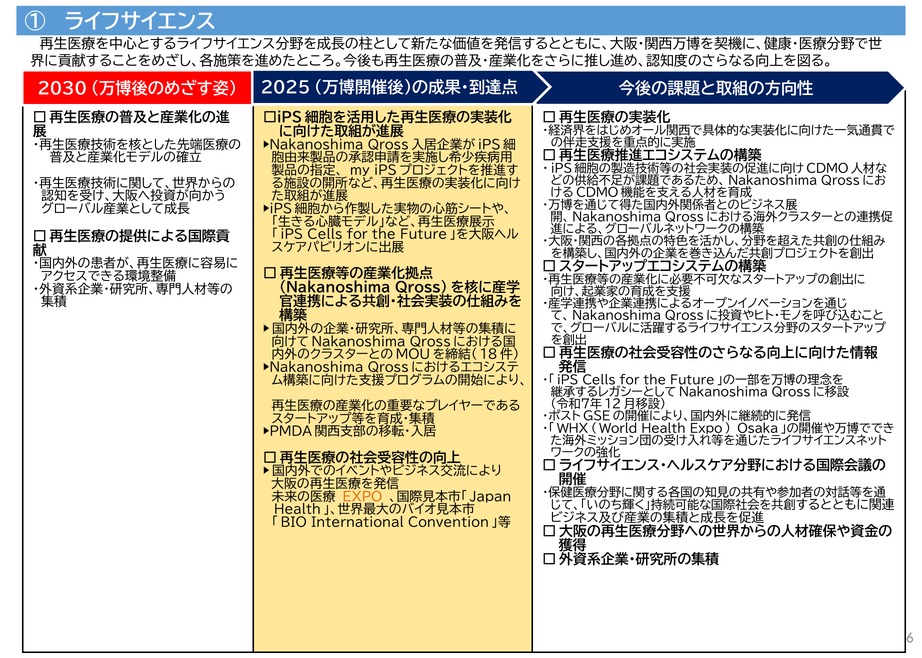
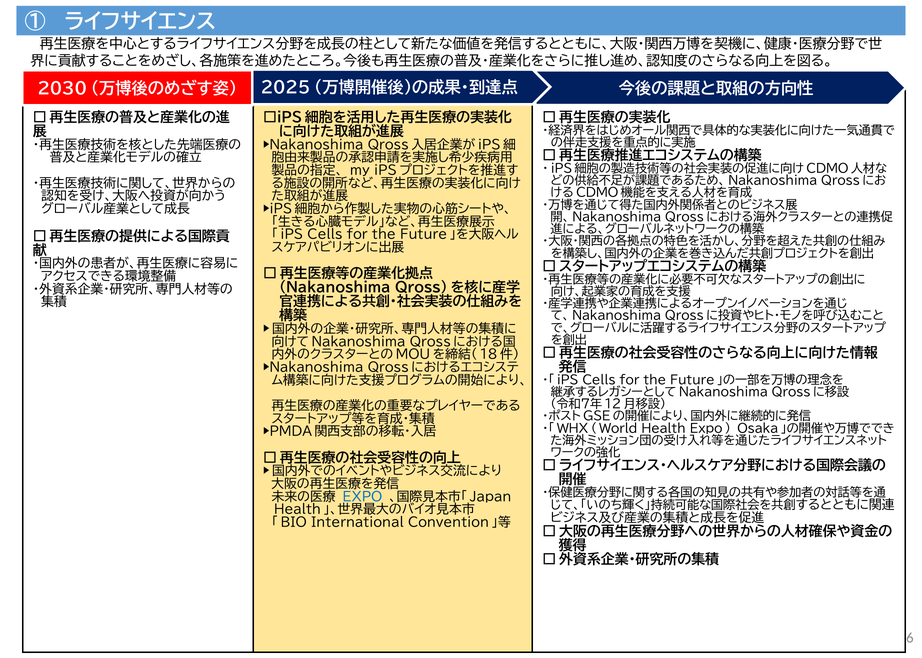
EXPO colour: orange -> blue
